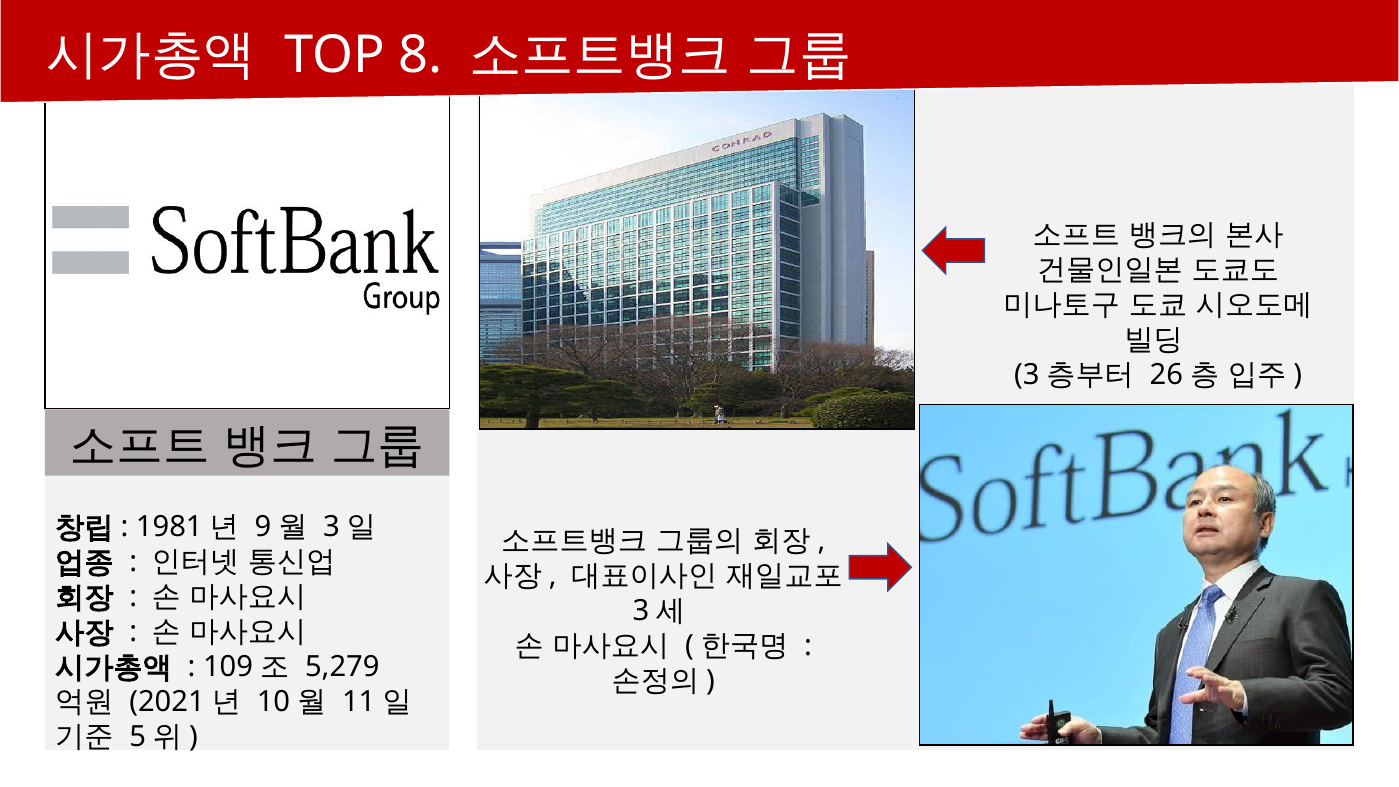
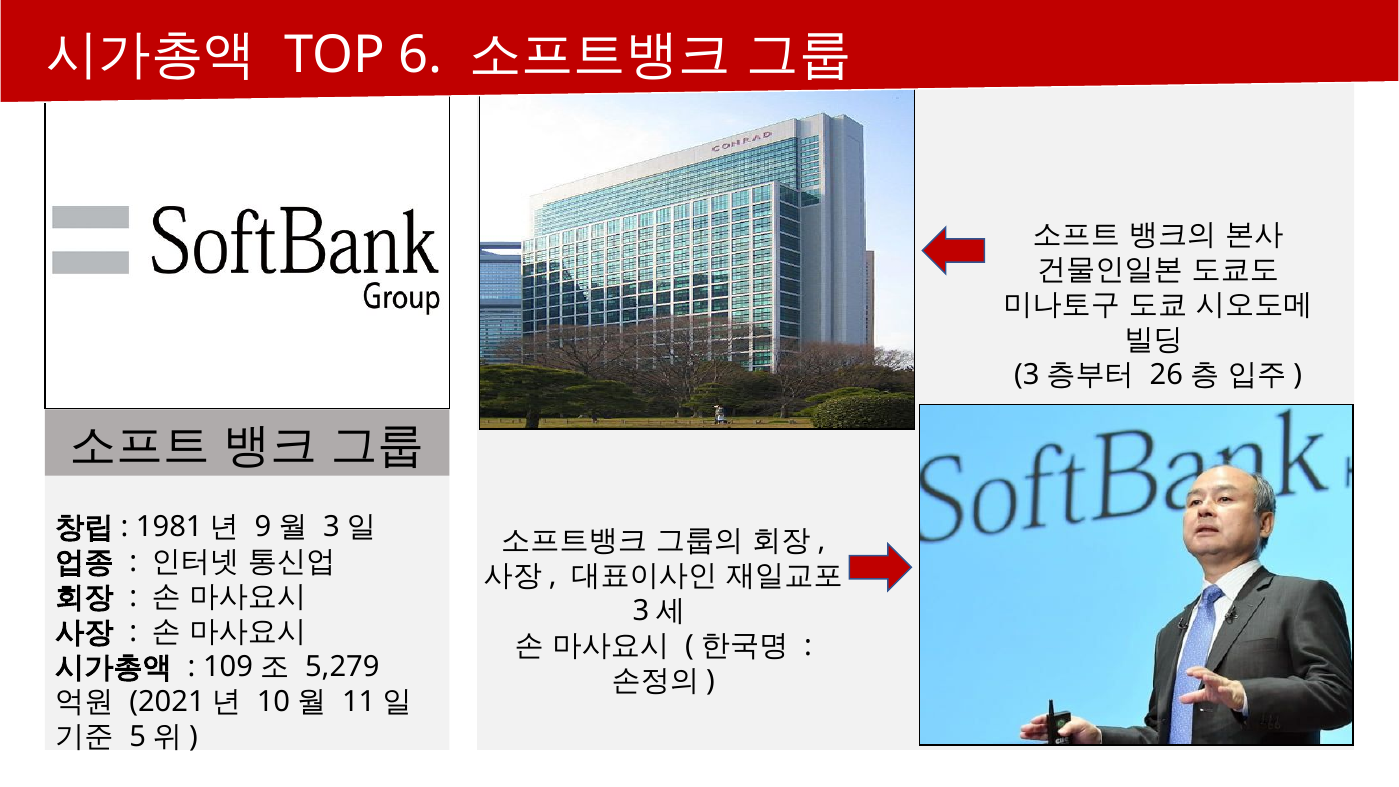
8: 8 -> 6
